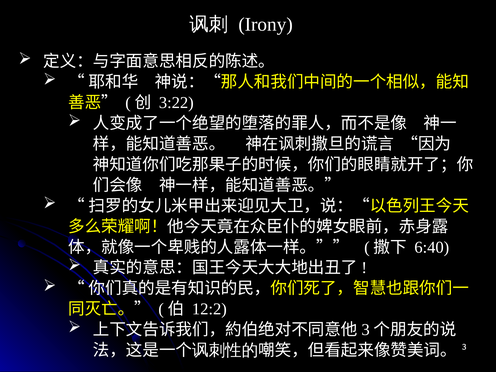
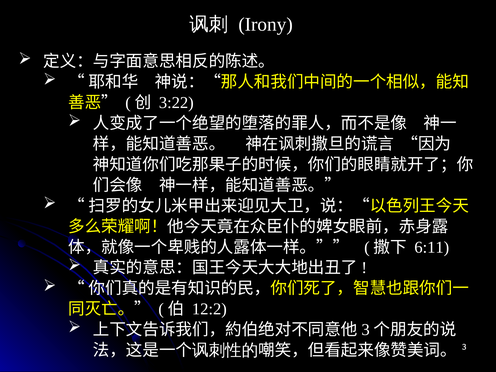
6:40: 6:40 -> 6:11
